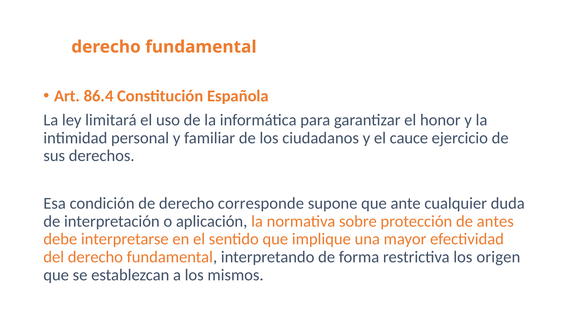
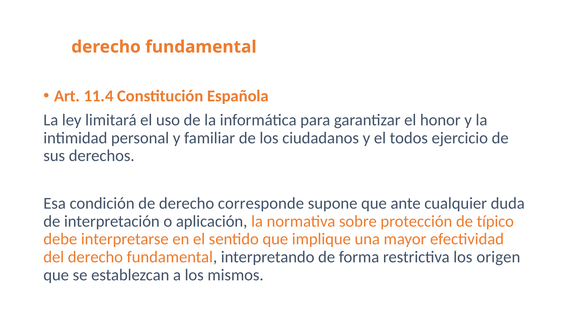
86.4: 86.4 -> 11.4
cauce: cauce -> todos
antes: antes -> típico
